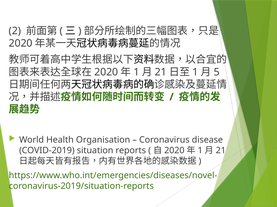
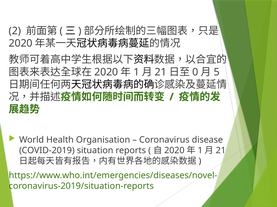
1 at (195, 72): 1 -> 0
